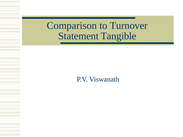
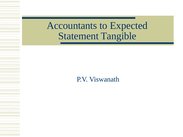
Comparison: Comparison -> Accountants
Turnover: Turnover -> Expected
